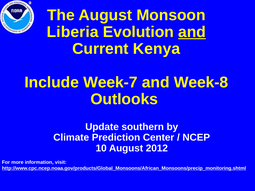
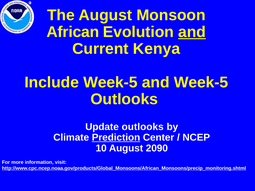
Liberia: Liberia -> African
Include Week-7: Week-7 -> Week-5
and Week-8: Week-8 -> Week-5
Update southern: southern -> outlooks
Prediction underline: none -> present
2012: 2012 -> 2090
